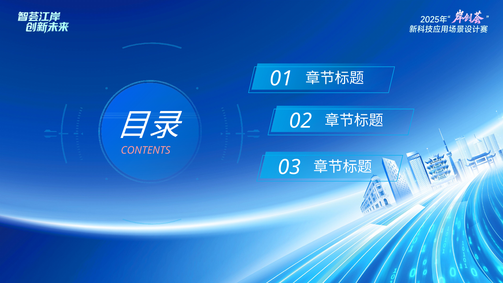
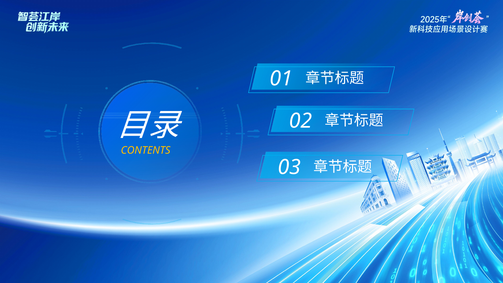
CONTENTS colour: pink -> yellow
